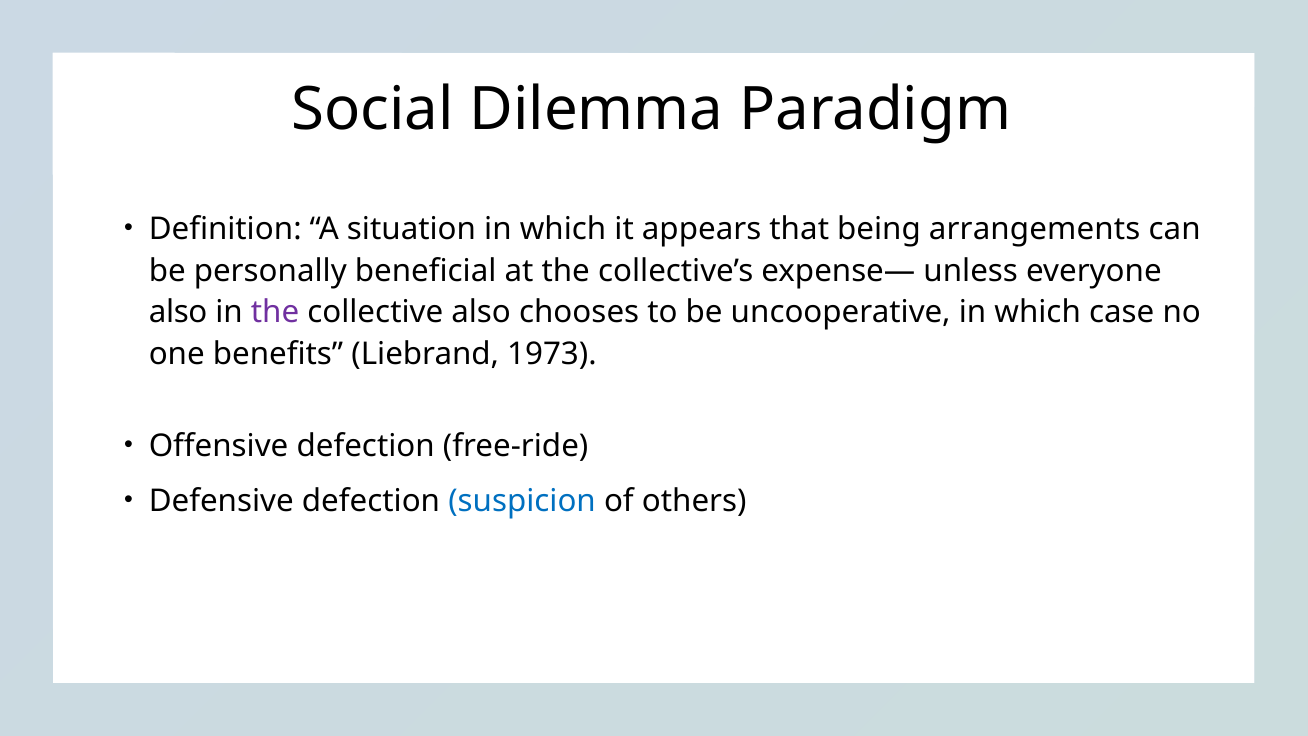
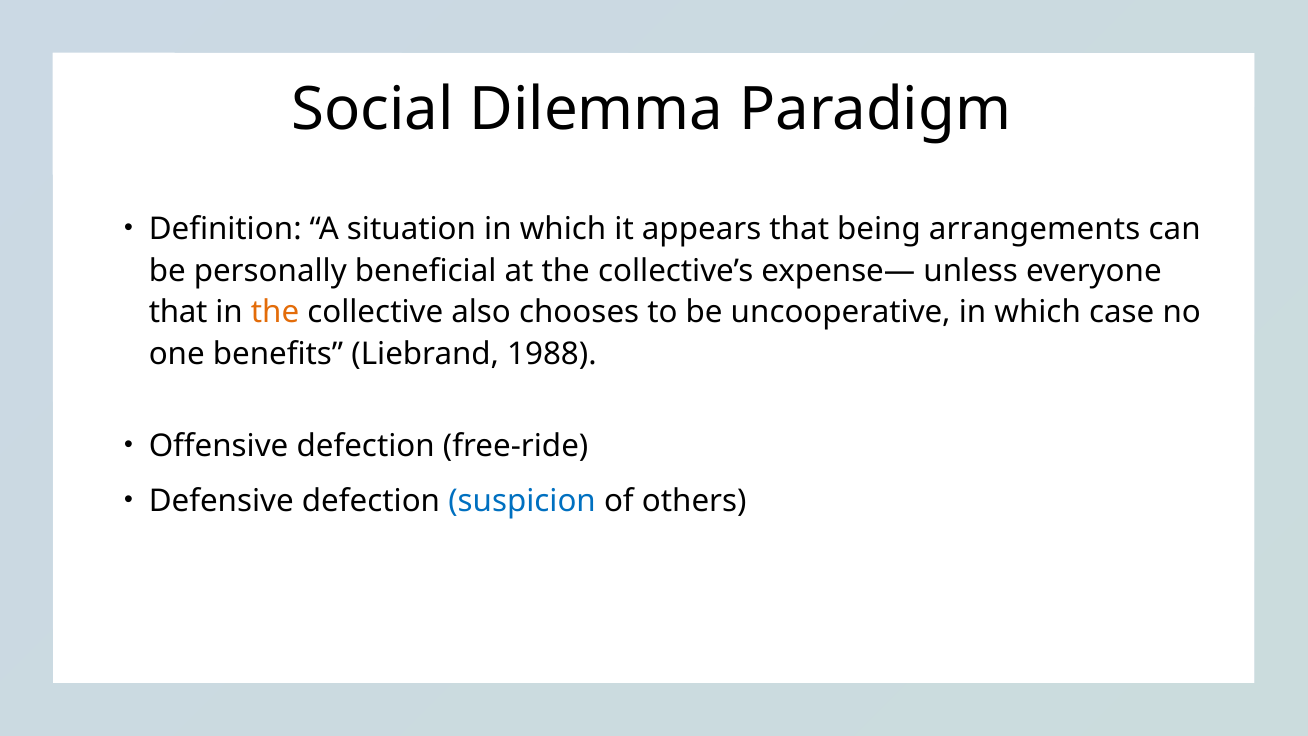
also at (178, 312): also -> that
the at (275, 312) colour: purple -> orange
1973: 1973 -> 1988
